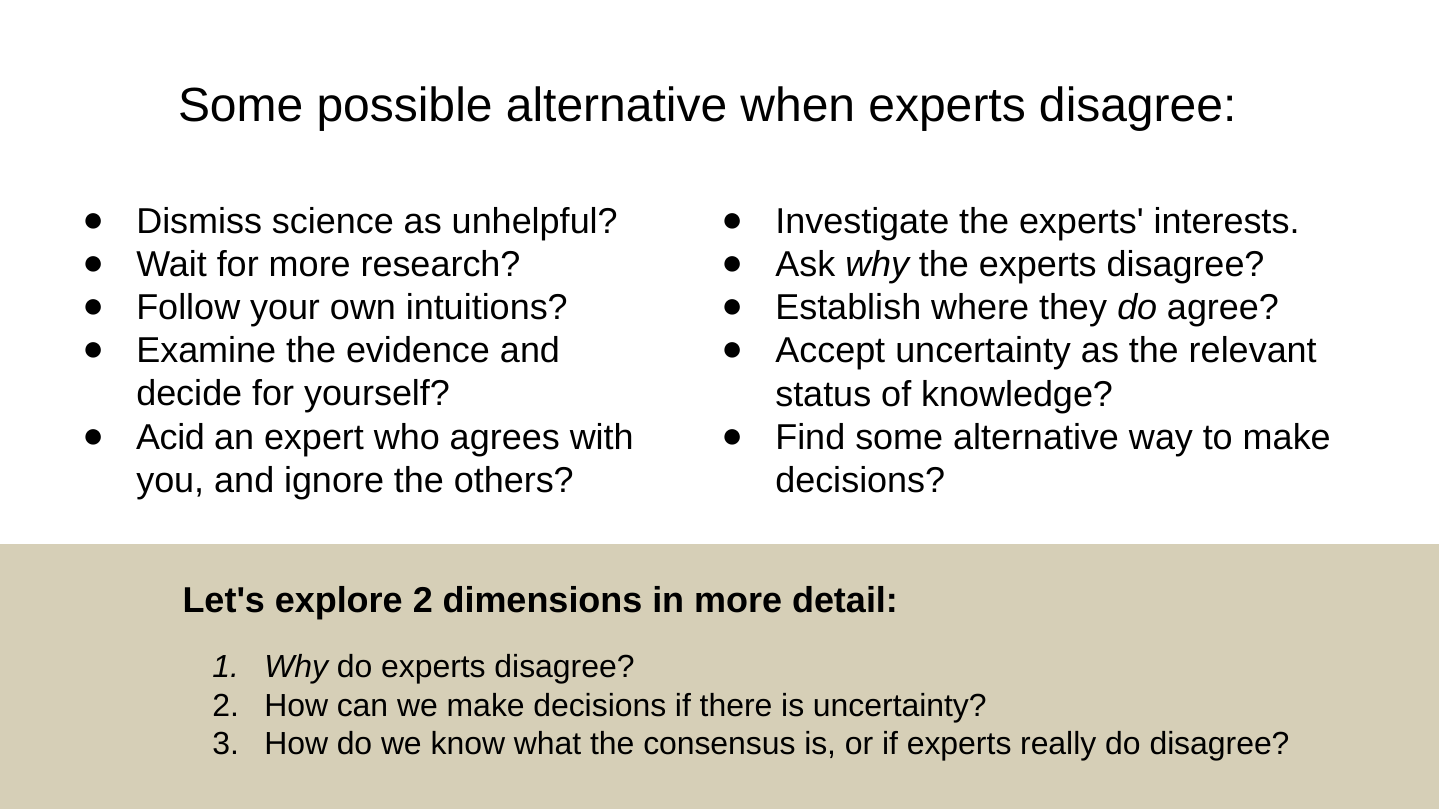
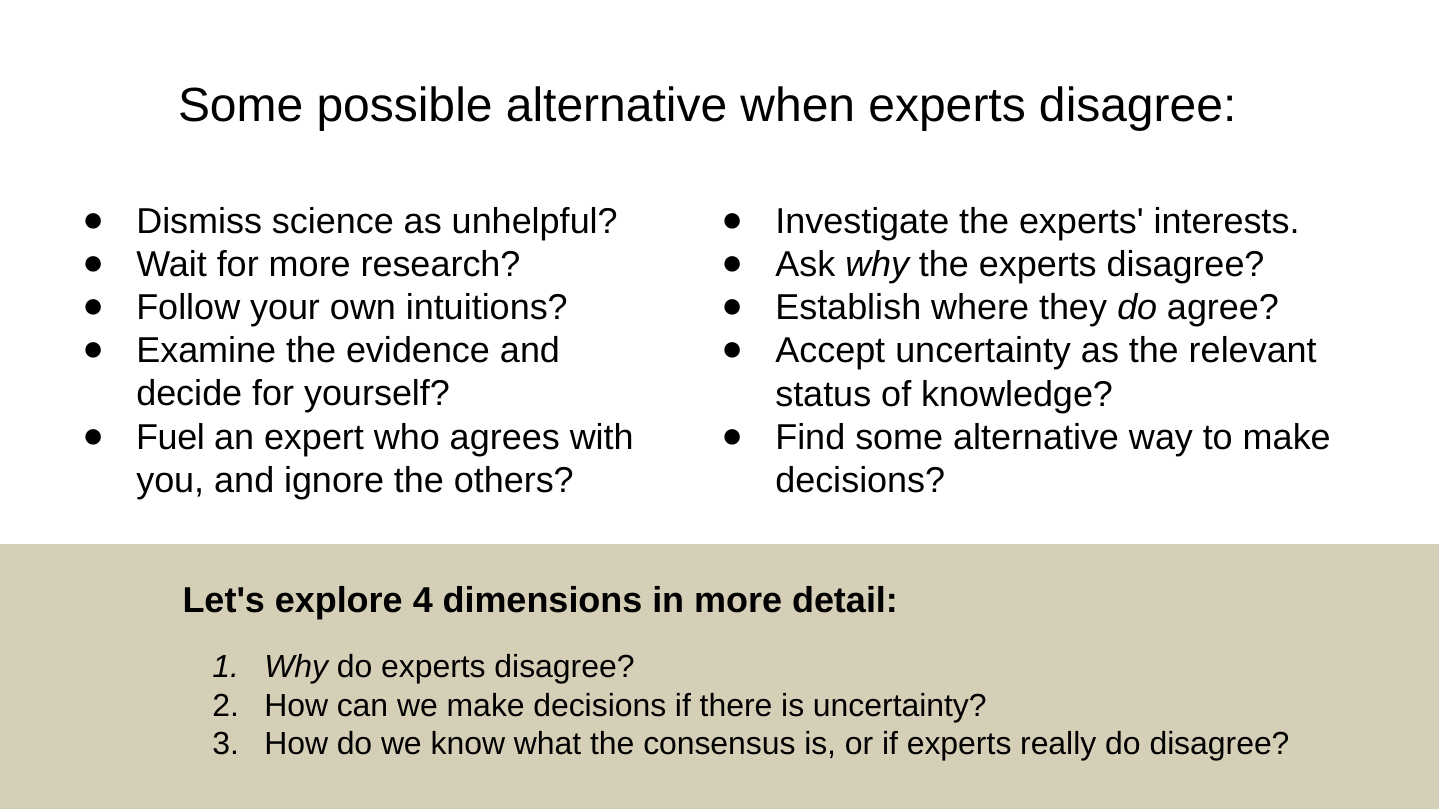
Acid: Acid -> Fuel
explore 2: 2 -> 4
